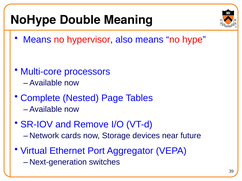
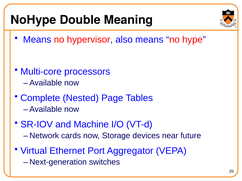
Remove: Remove -> Machine
